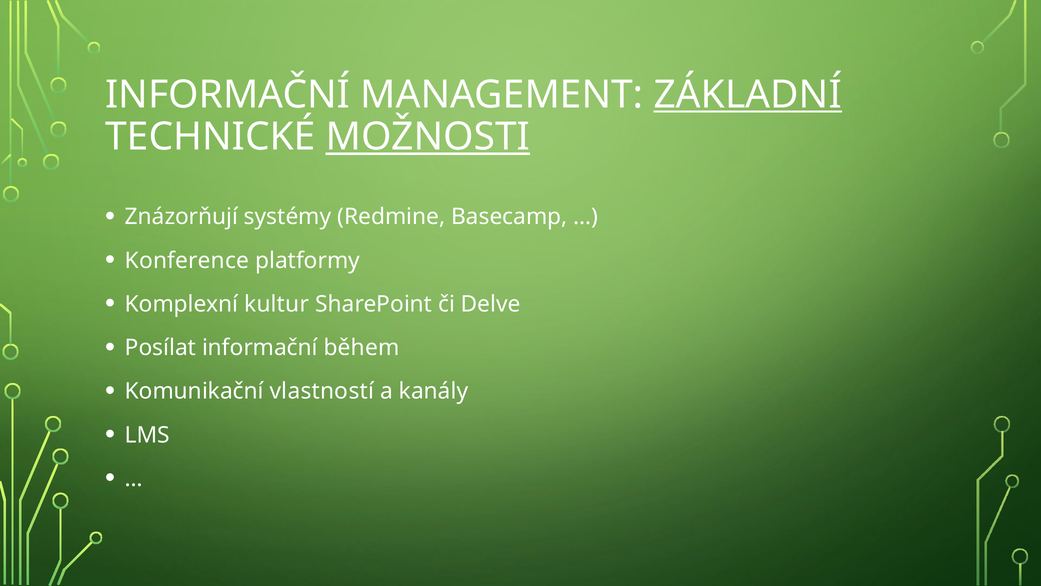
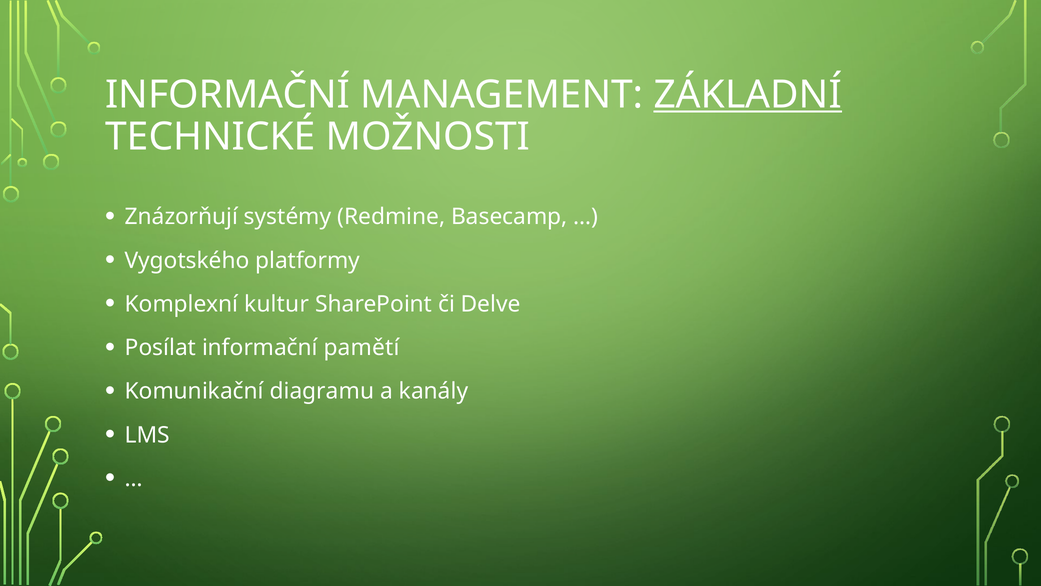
MOŽNOSTI underline: present -> none
Konference: Konference -> Vygotského
během: během -> pamětí
vlastností: vlastností -> diagramu
